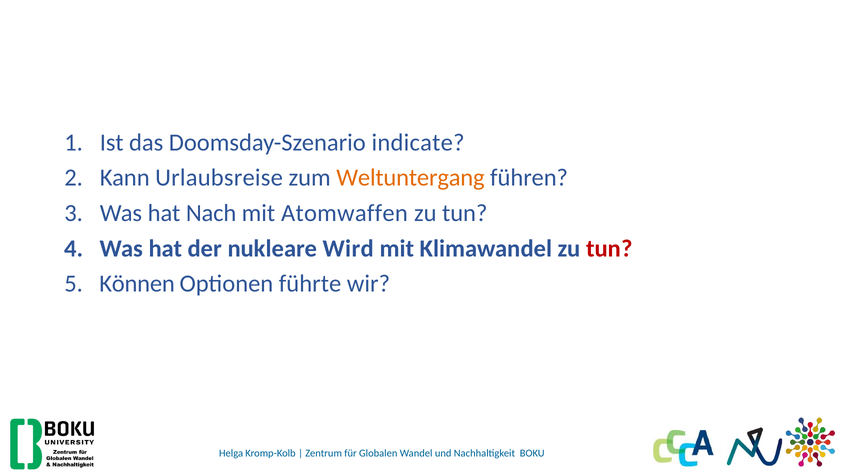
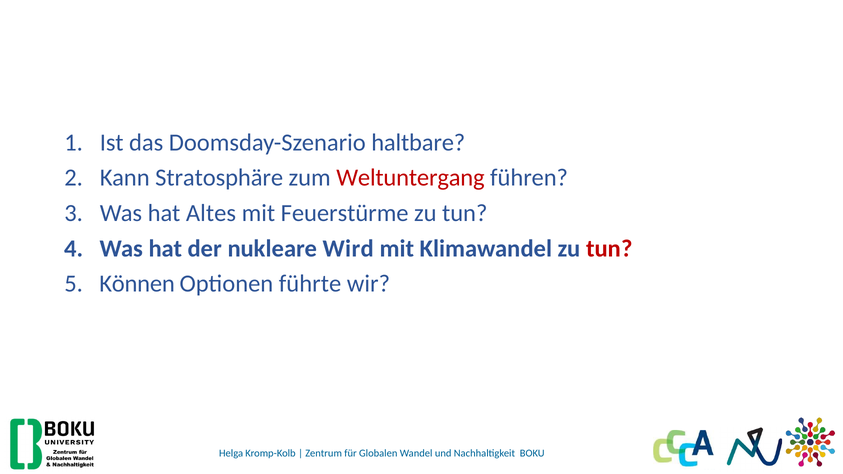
indicate: indicate -> haltbare
Urlaubsreise: Urlaubsreise -> Stratosphäre
Weltuntergang colour: orange -> red
Nach: Nach -> Altes
Atomwaffen: Atomwaffen -> Feuerstürme
